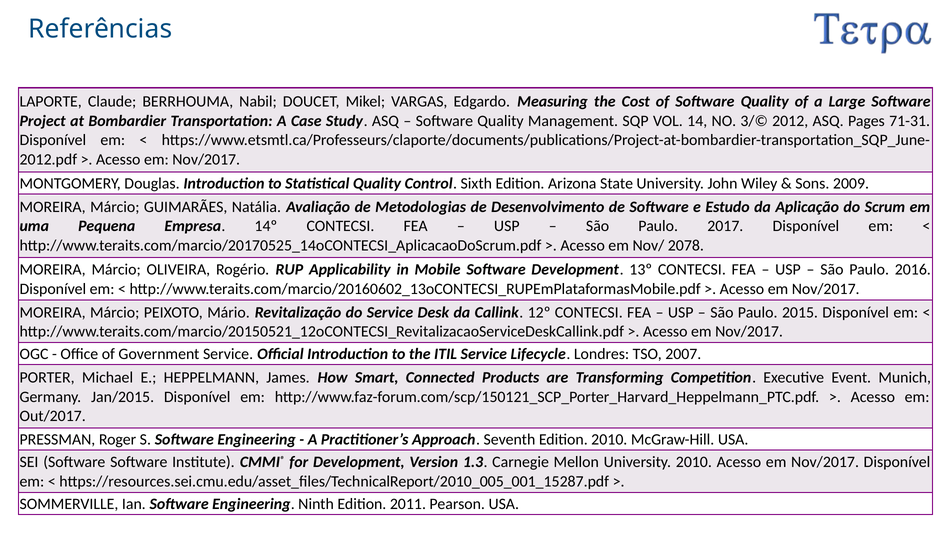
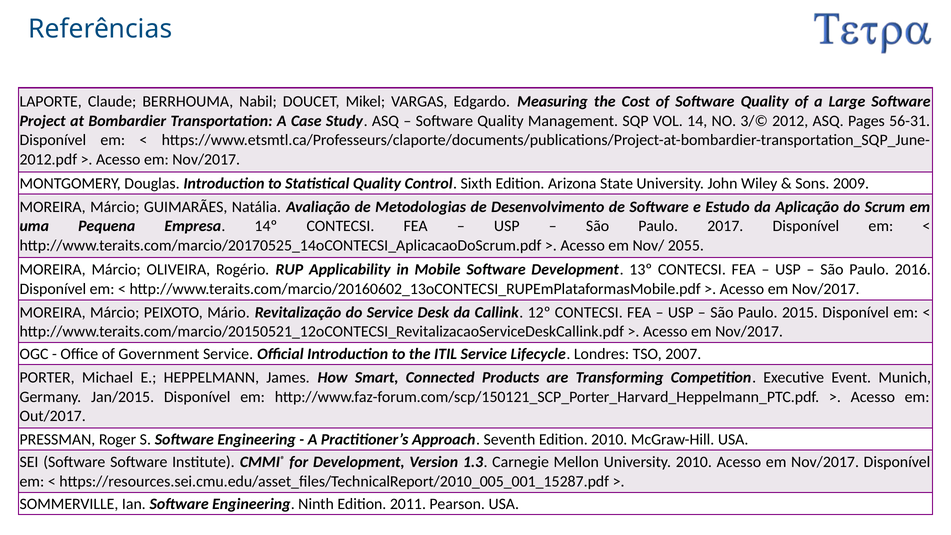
71-31: 71-31 -> 56-31
2078: 2078 -> 2055
